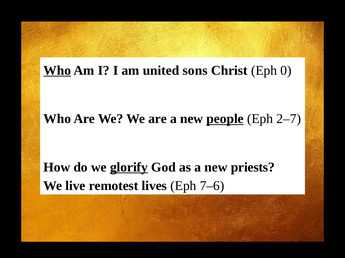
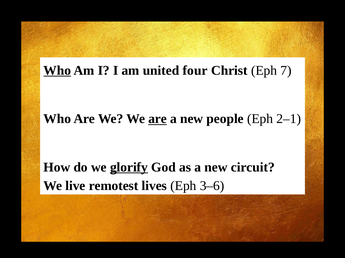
sons: sons -> four
0: 0 -> 7
are at (158, 119) underline: none -> present
people underline: present -> none
2–7: 2–7 -> 2–1
priests: priests -> circuit
7–6: 7–6 -> 3–6
